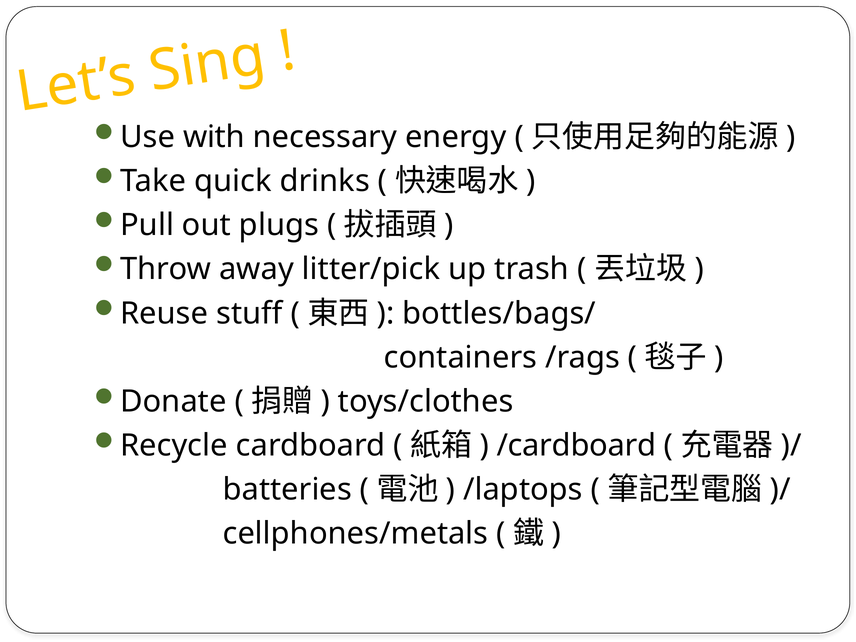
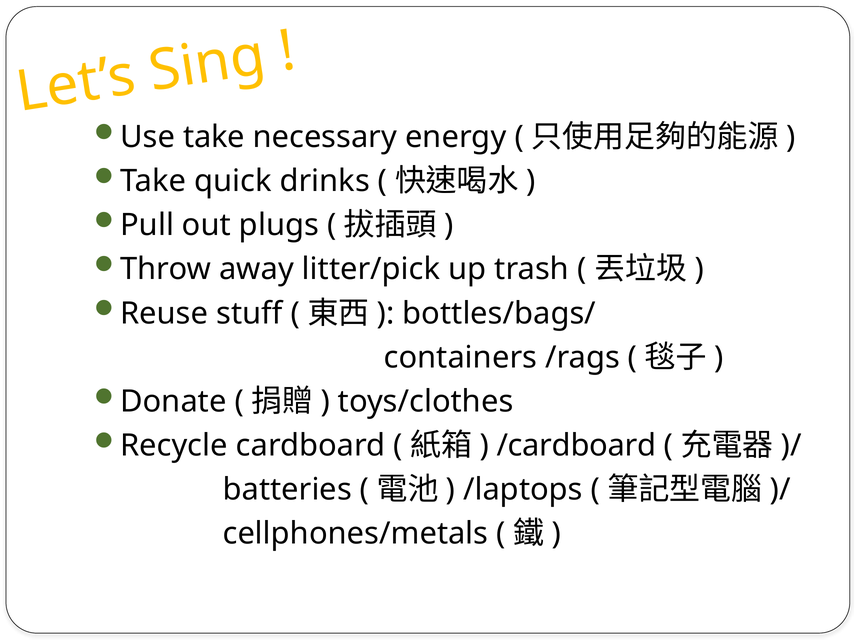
Use with: with -> take
